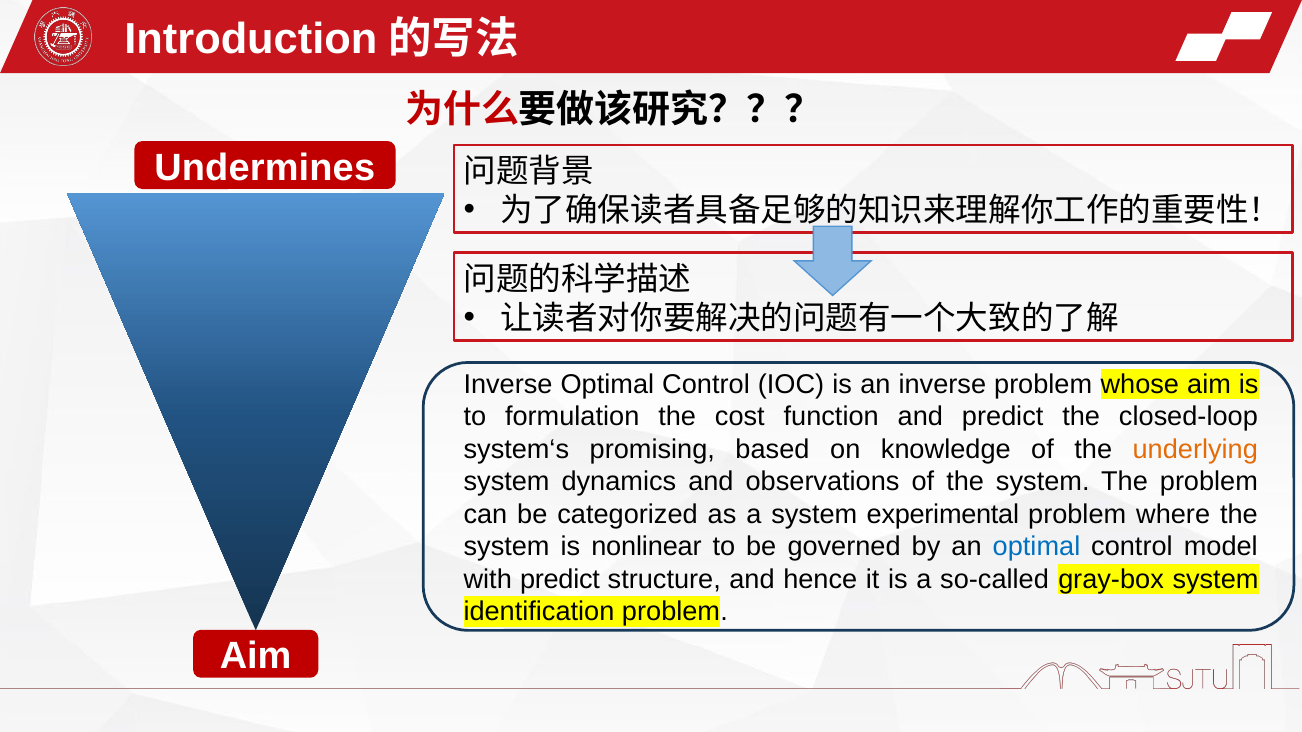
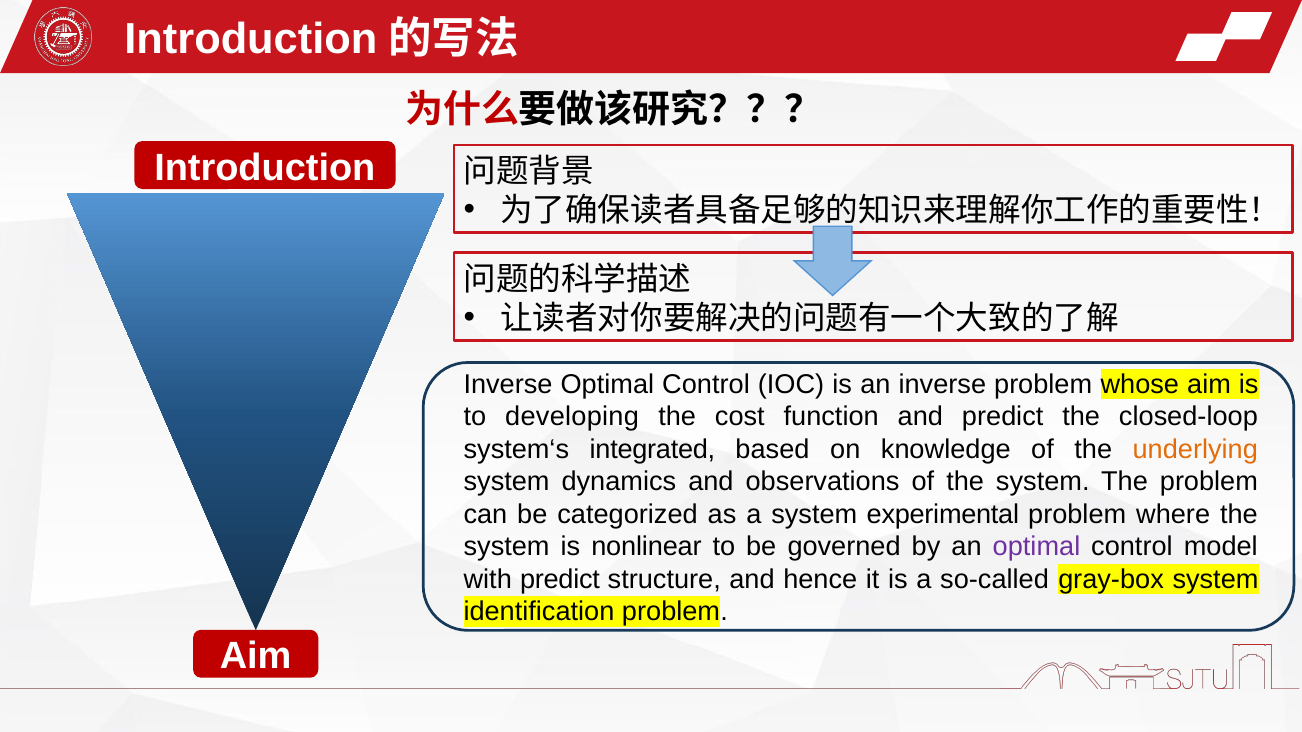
Undermines at (265, 168): Undermines -> Introduction
formulation: formulation -> developing
promising: promising -> integrated
optimal at (1036, 547) colour: blue -> purple
